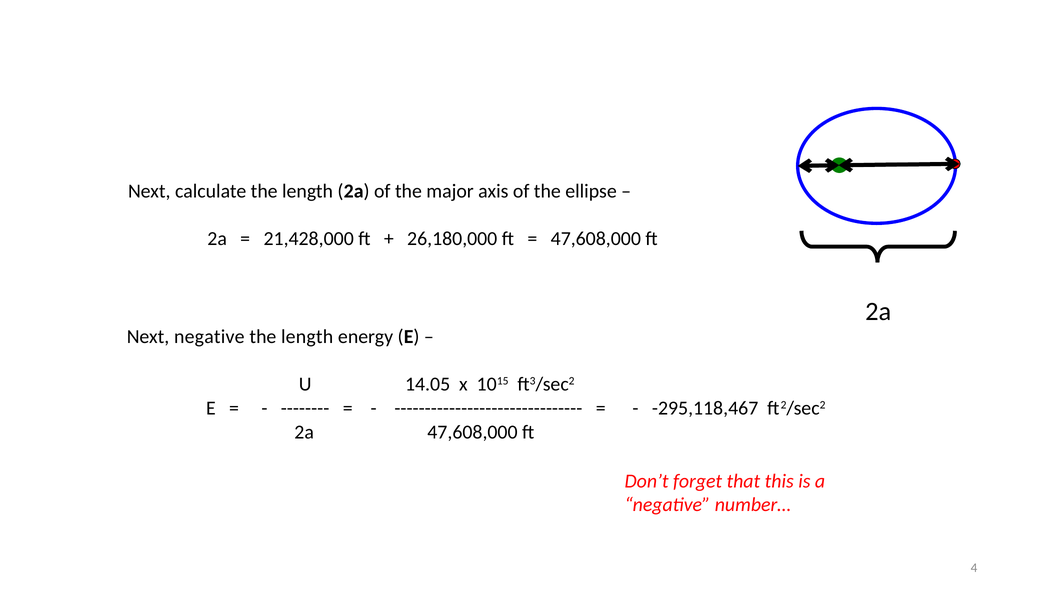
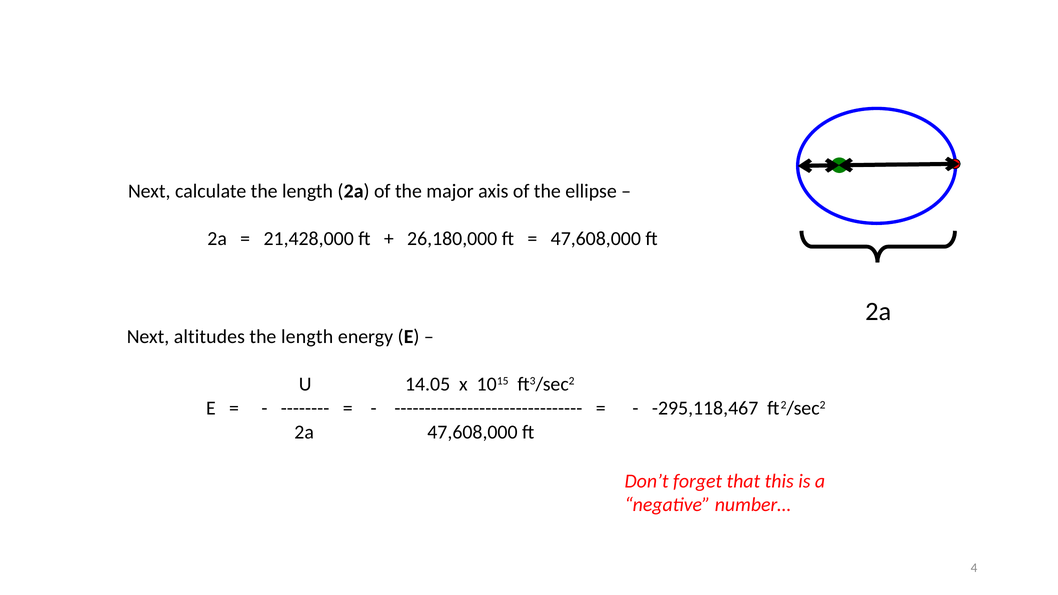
Next negative: negative -> altitudes
